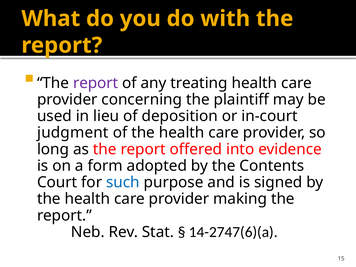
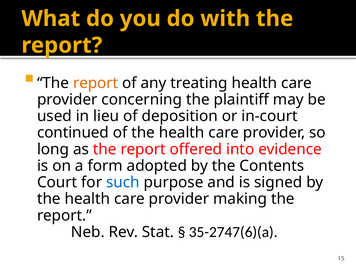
report at (96, 83) colour: purple -> orange
judgment: judgment -> continued
14-2747(6)(a: 14-2747(6)(a -> 35-2747(6)(a
